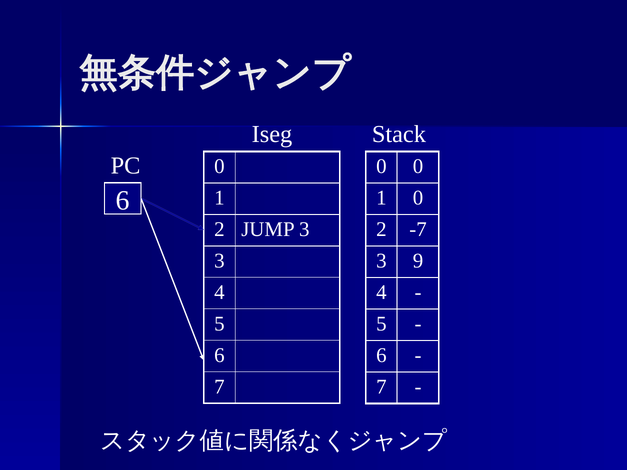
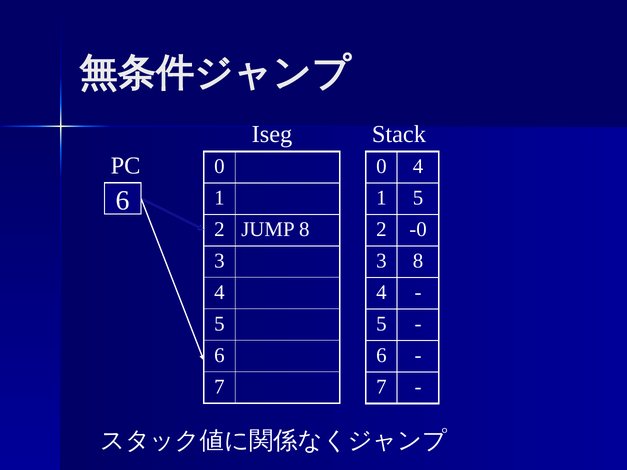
0 0: 0 -> 4
1 0: 0 -> 5
JUMP 3: 3 -> 8
-7: -7 -> -0
3 9: 9 -> 8
